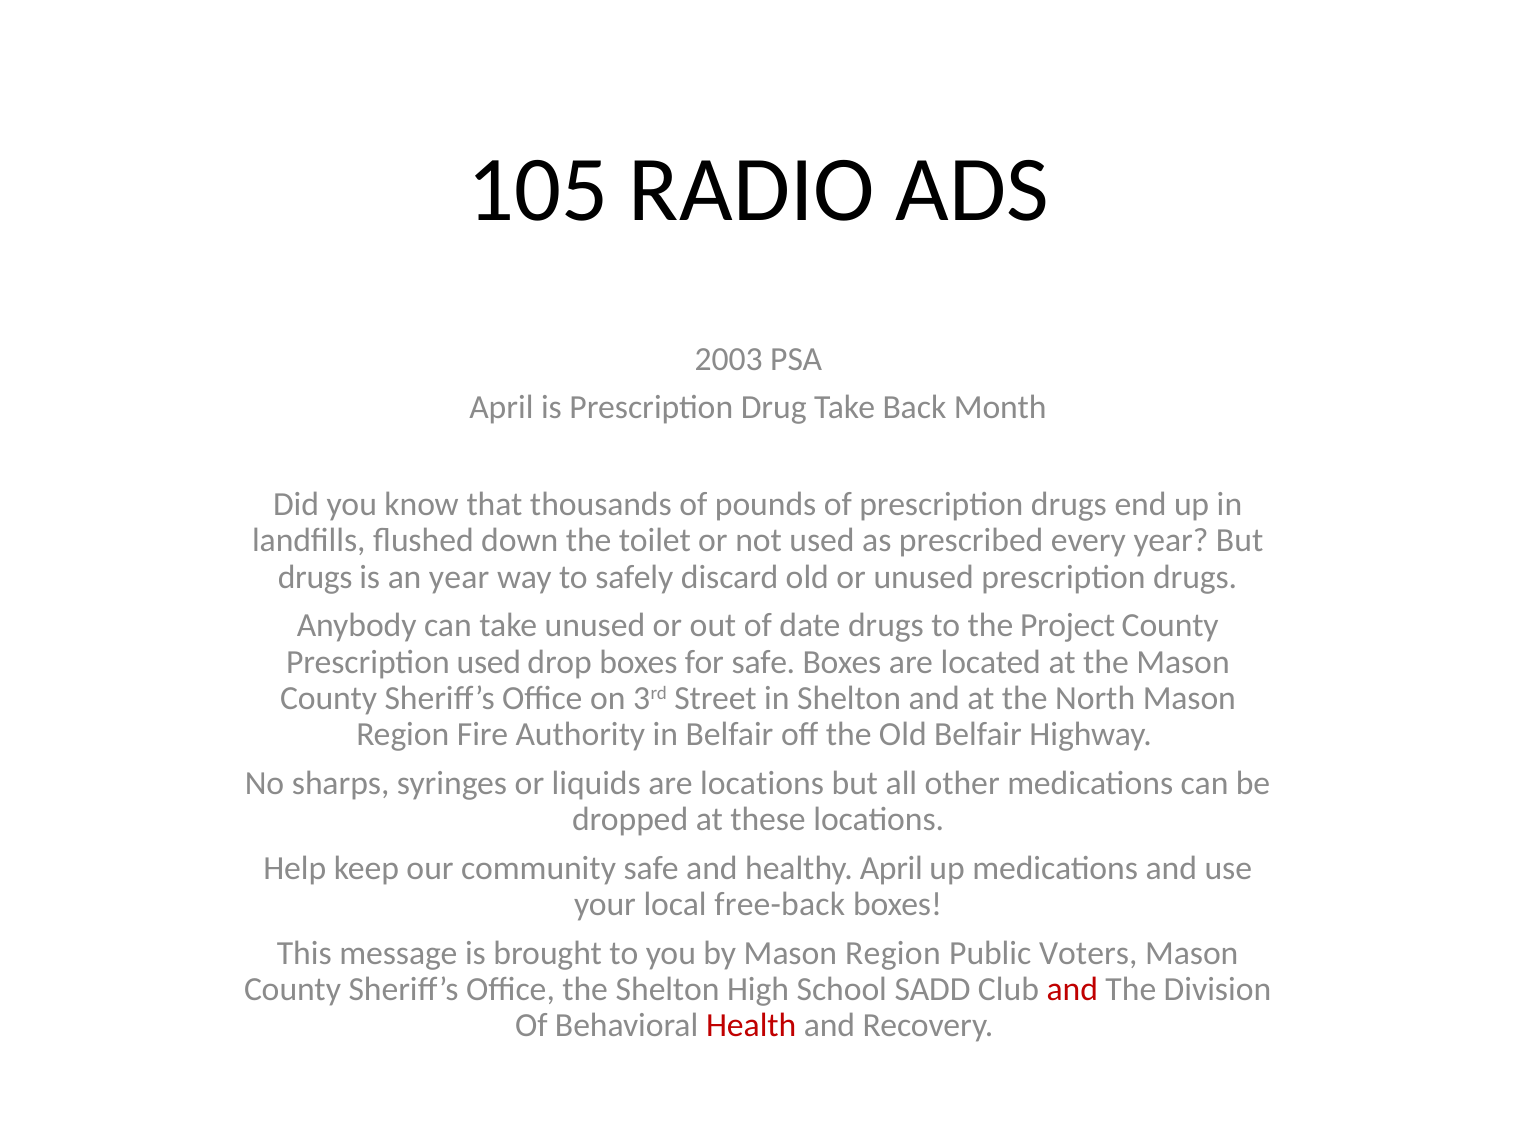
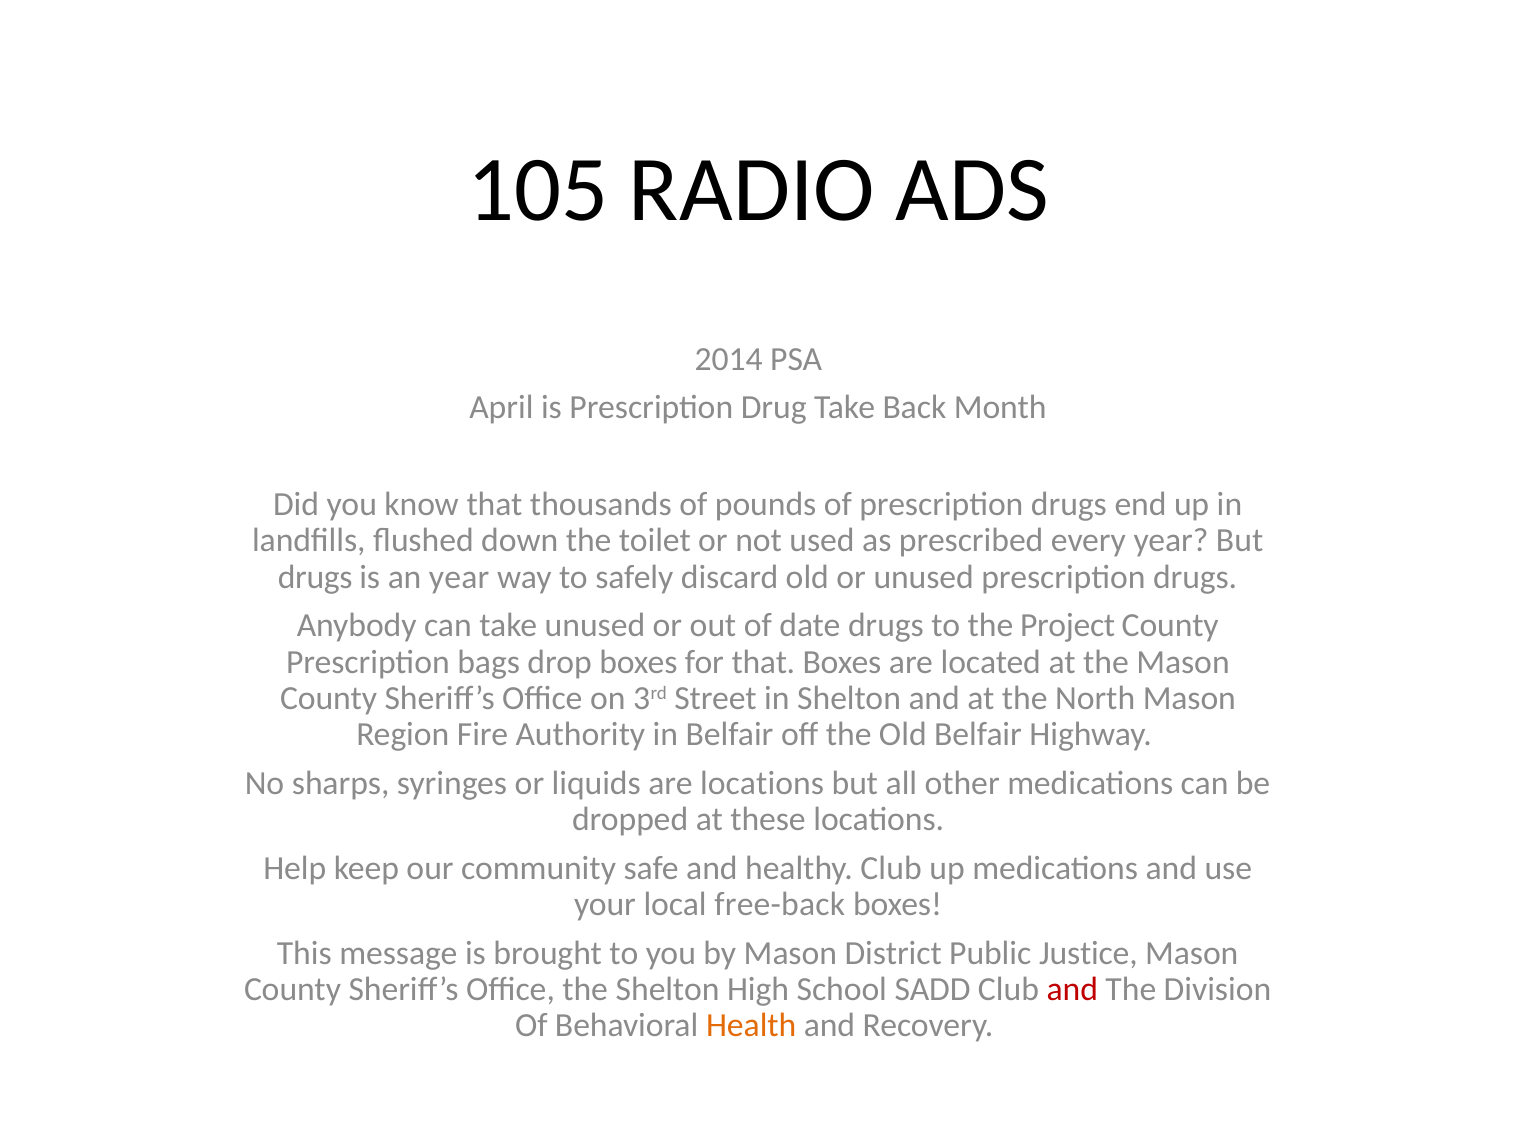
2003: 2003 -> 2014
Prescription used: used -> bags
for safe: safe -> that
healthy April: April -> Club
by Mason Region: Region -> District
Voters: Voters -> Justice
Health colour: red -> orange
